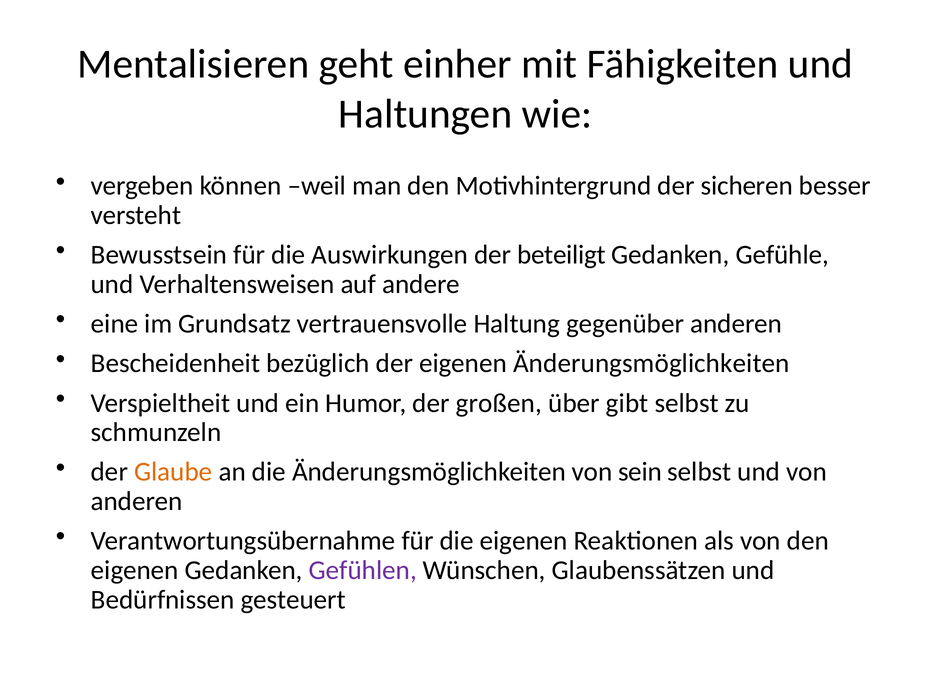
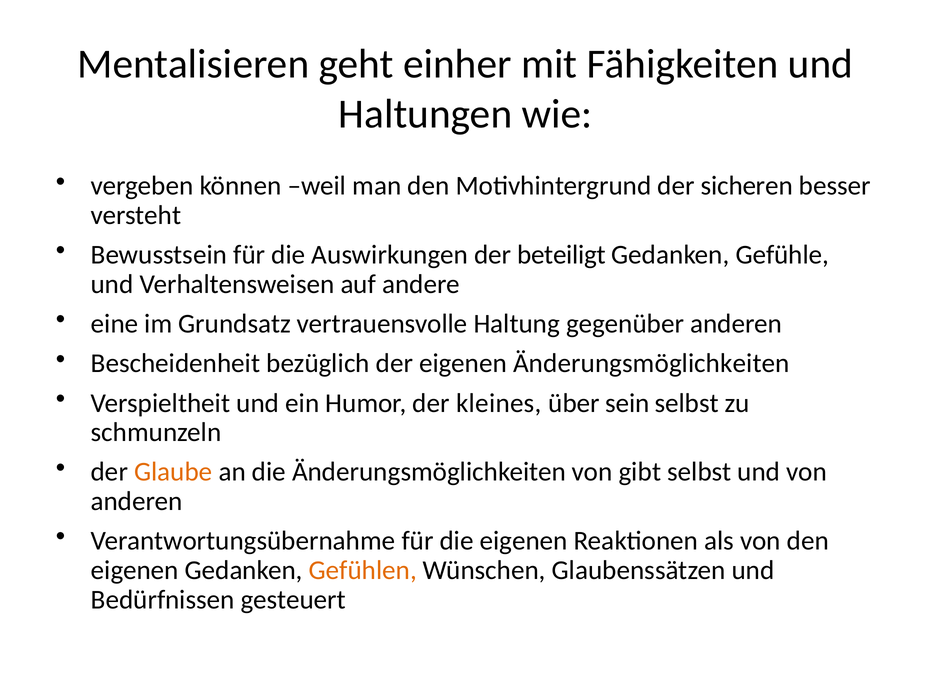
großen: großen -> kleines
gibt: gibt -> sein
sein: sein -> gibt
Gefühlen colour: purple -> orange
